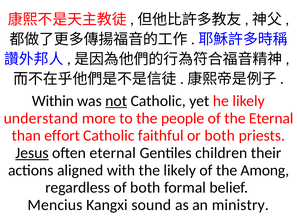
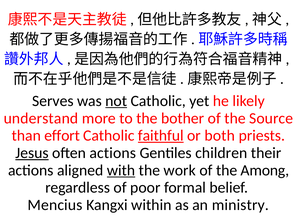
Within: Within -> Serves
people: people -> bother
the Eternal: Eternal -> Source
faithful underline: none -> present
often eternal: eternal -> actions
with underline: none -> present
the likely: likely -> work
of both: both -> poor
sound: sound -> within
